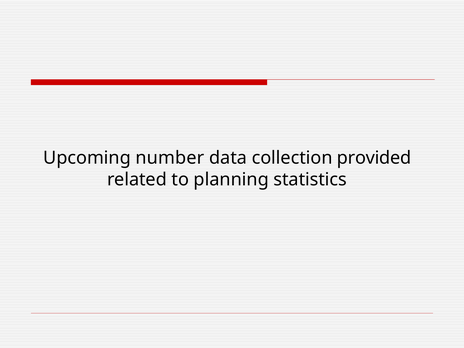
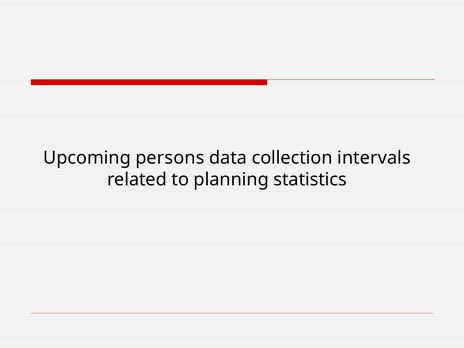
number: number -> persons
provided: provided -> intervals
